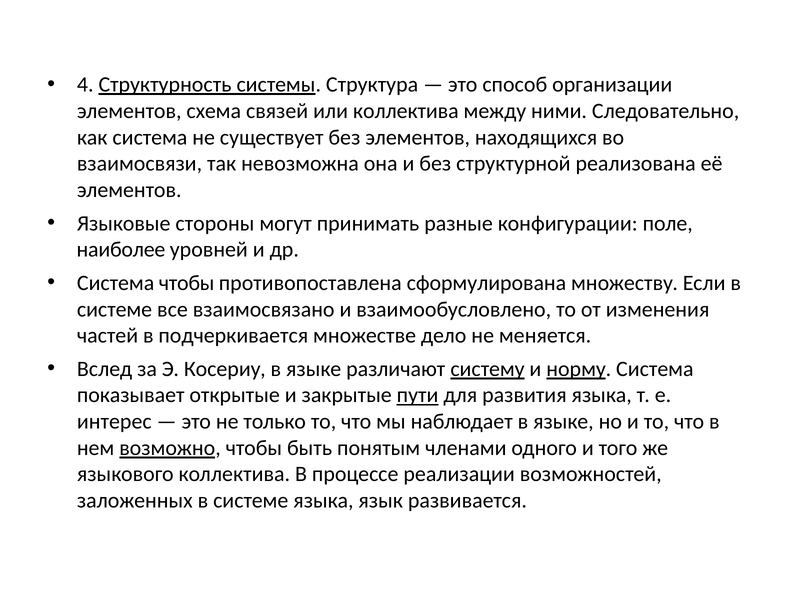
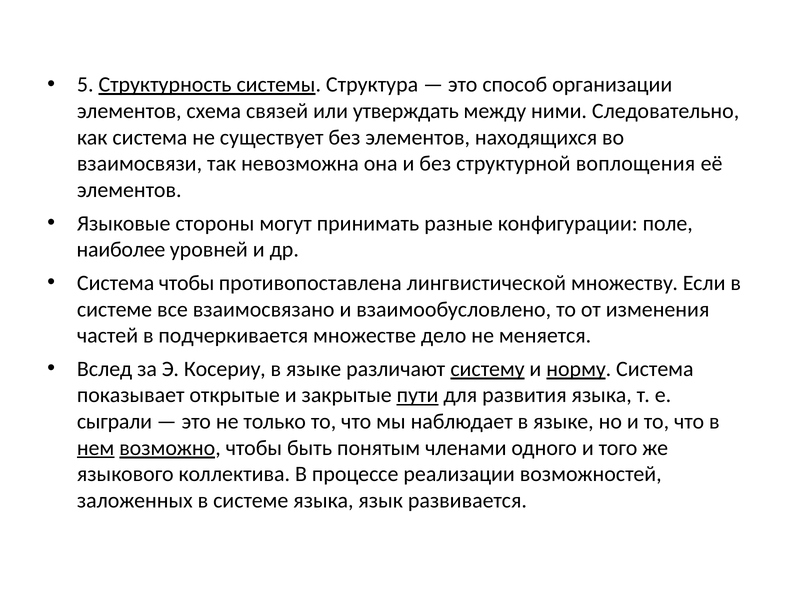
4: 4 -> 5
или коллектива: коллектива -> утверждать
реализована: реализована -> воплощения
сформулирована: сформулирована -> лингвистической
интерес: интерес -> сыграли
нем underline: none -> present
